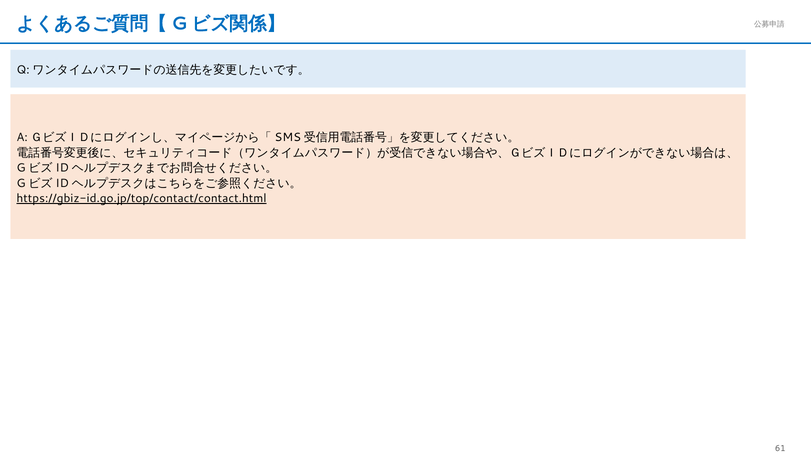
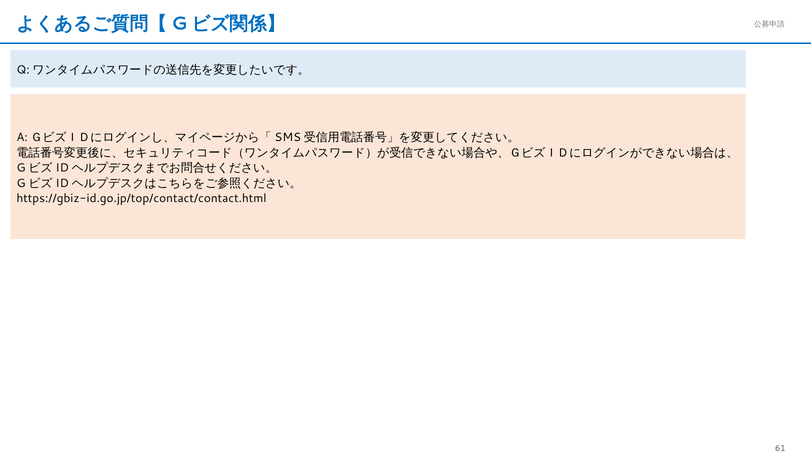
https://gbiz-id.go.jp/top/contact/contact.html underline: present -> none
